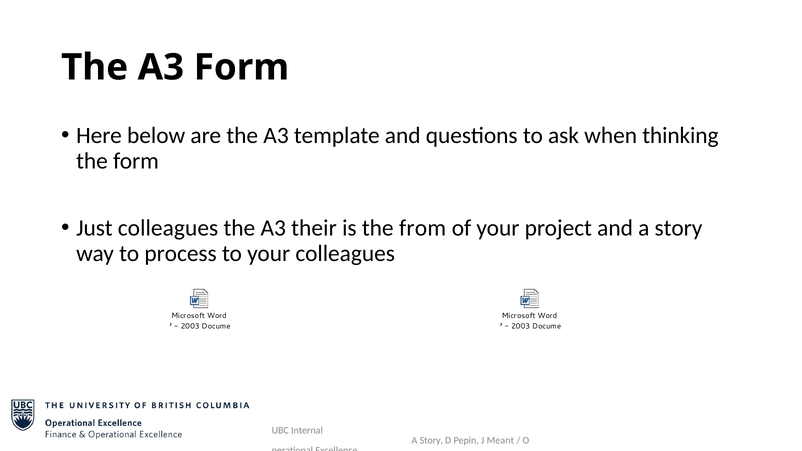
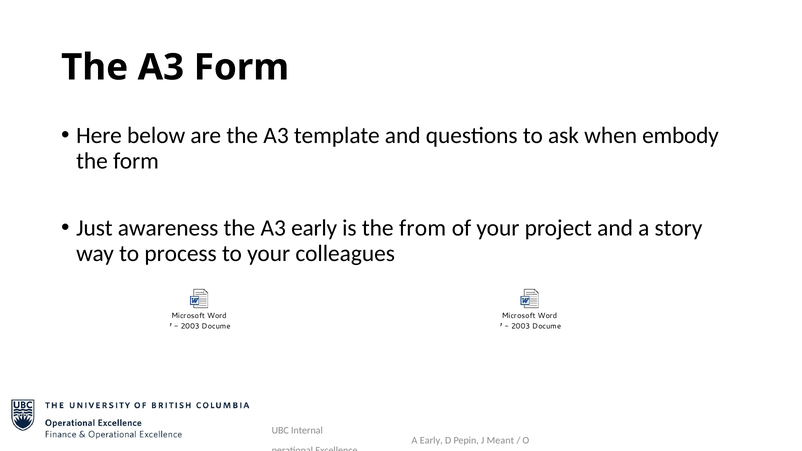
thinking: thinking -> embody
Just colleagues: colleagues -> awareness
A3 their: their -> early
Story at (431, 441): Story -> Early
